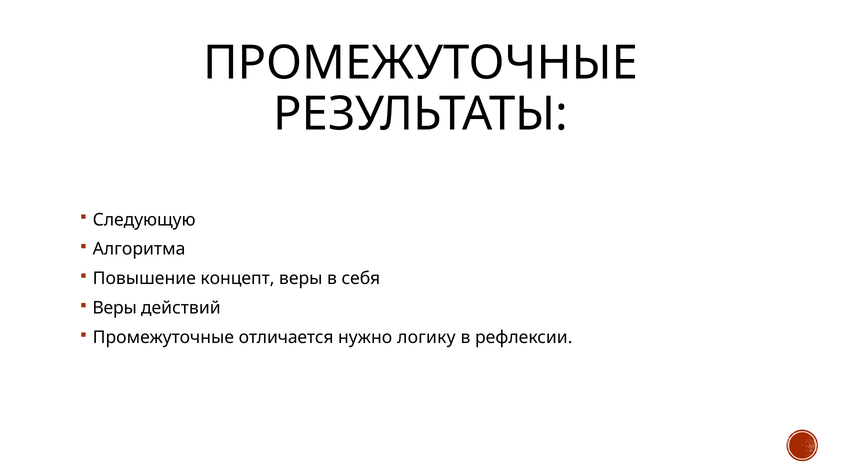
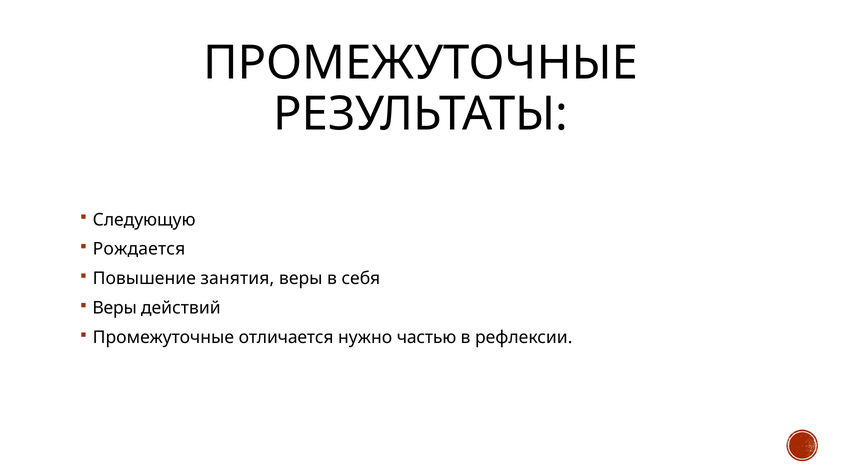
Алгоритма: Алгоритма -> Рождается
концепт: концепт -> занятия
логику: логику -> частью
